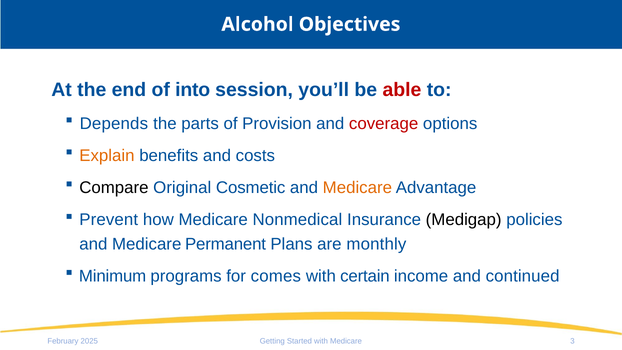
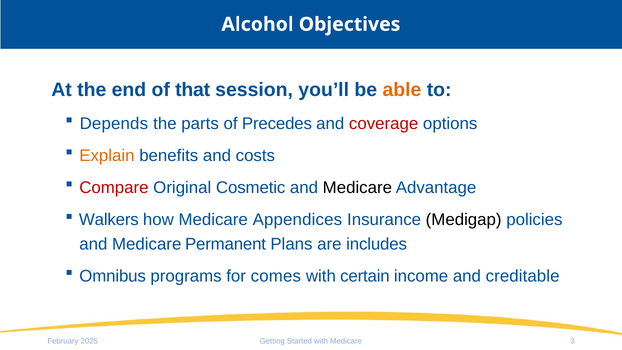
into: into -> that
able colour: red -> orange
Provision: Provision -> Precedes
Compare colour: black -> red
Medicare at (357, 188) colour: orange -> black
Prevent: Prevent -> Walkers
Nonmedical: Nonmedical -> Appendices
monthly: monthly -> includes
Minimum: Minimum -> Omnibus
continued: continued -> creditable
